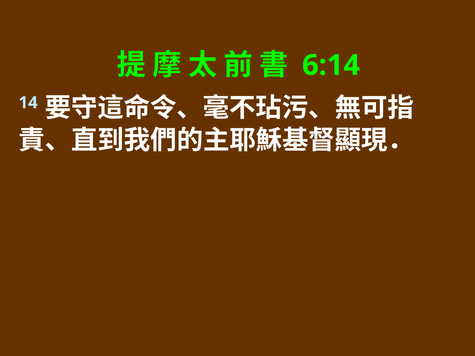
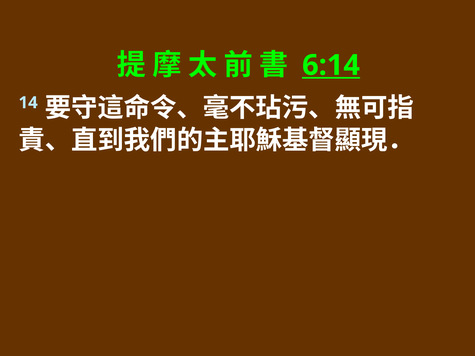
6:14 underline: none -> present
